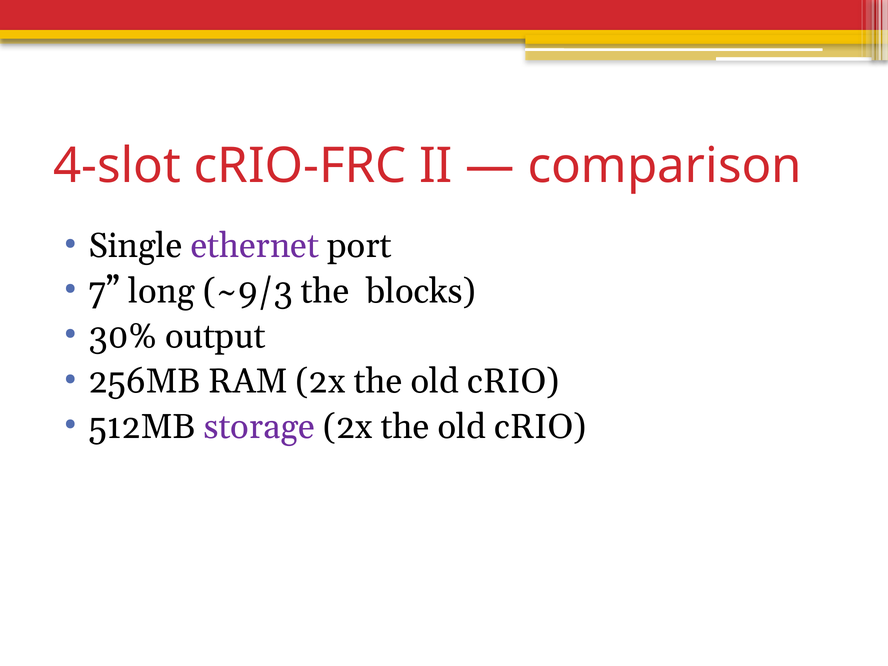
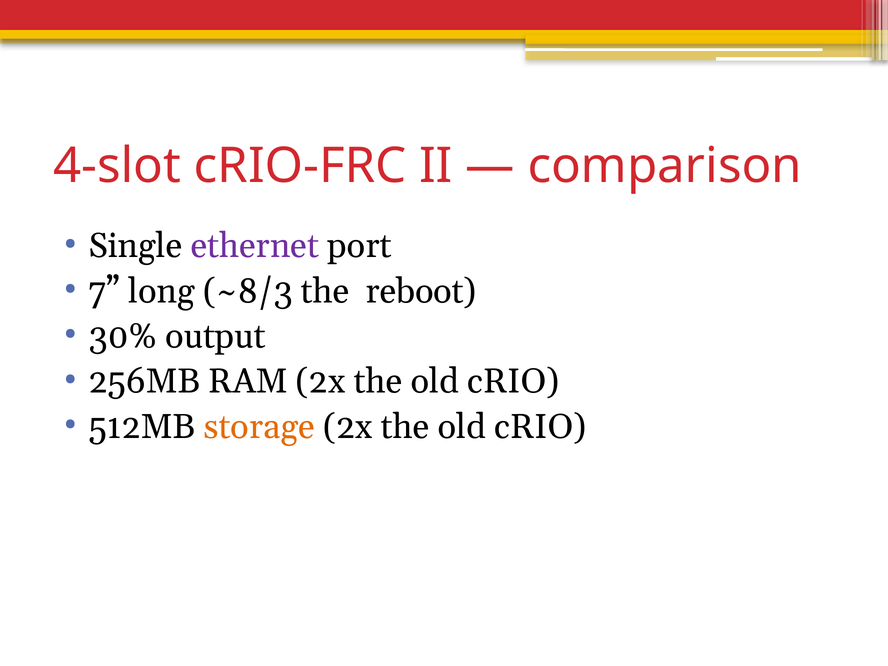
~9/3: ~9/3 -> ~8/3
blocks: blocks -> reboot
storage colour: purple -> orange
